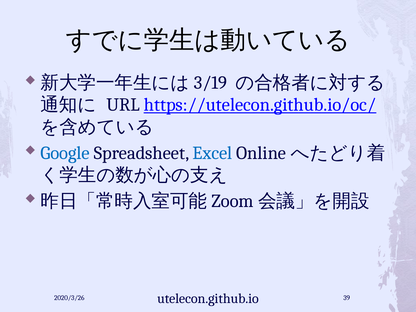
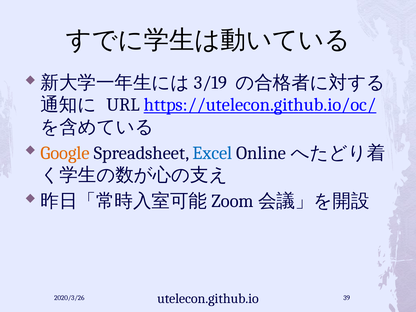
Google colour: blue -> orange
